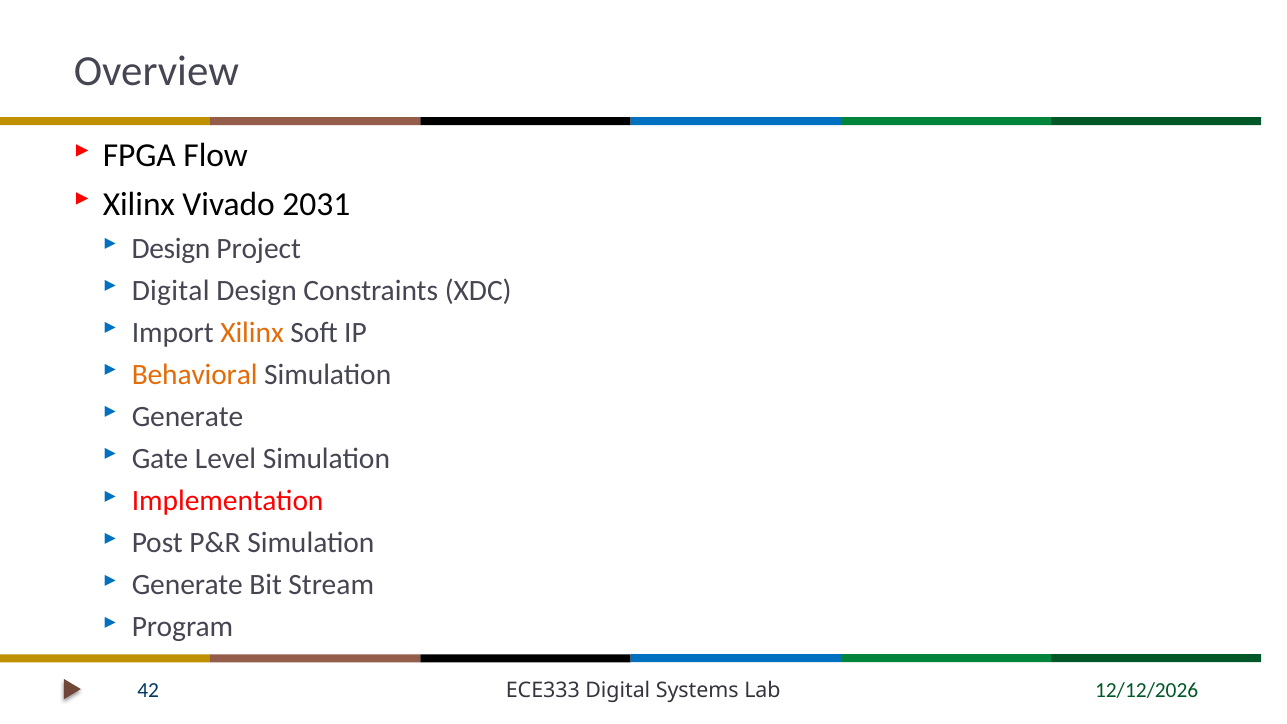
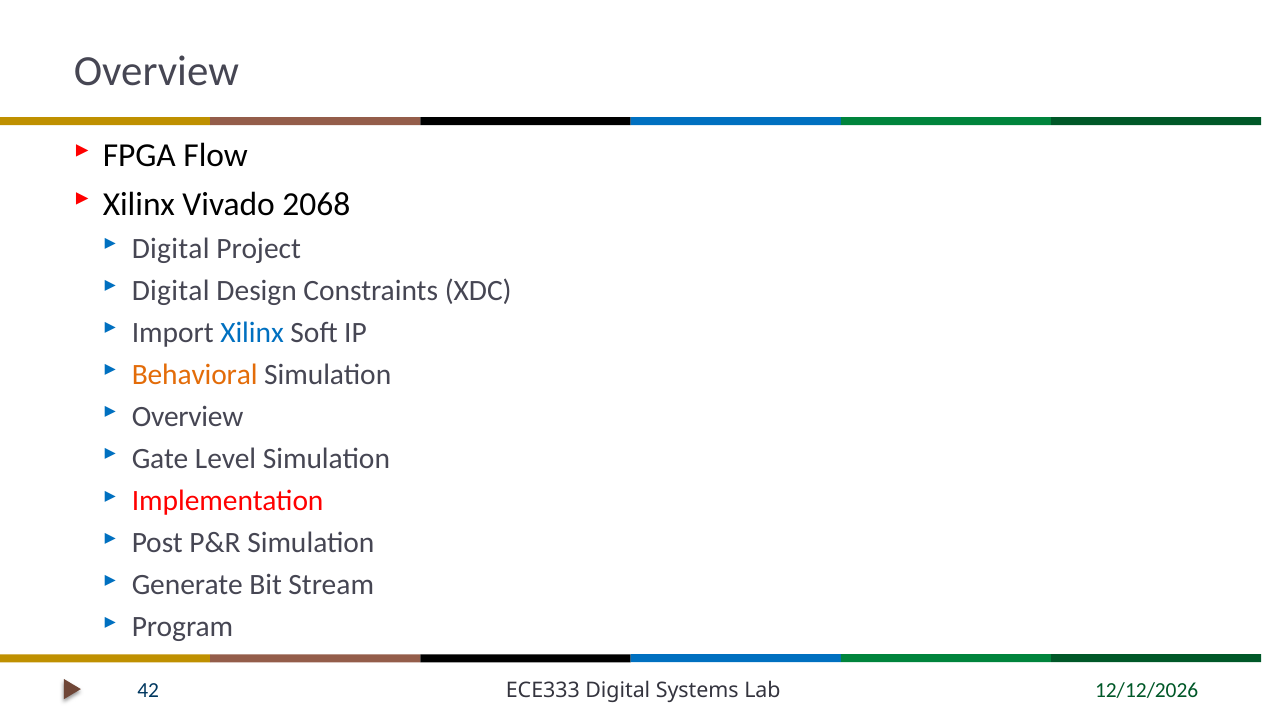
2031: 2031 -> 2068
Design at (171, 248): Design -> Digital
Xilinx at (252, 333) colour: orange -> blue
Generate at (187, 417): Generate -> Overview
